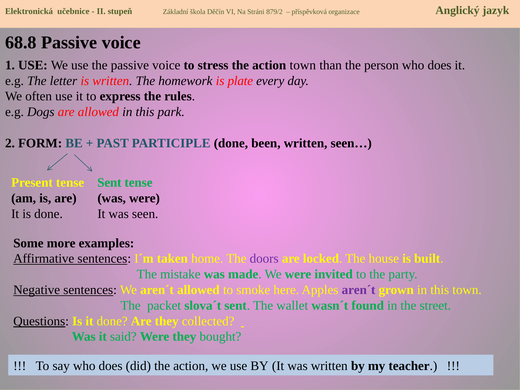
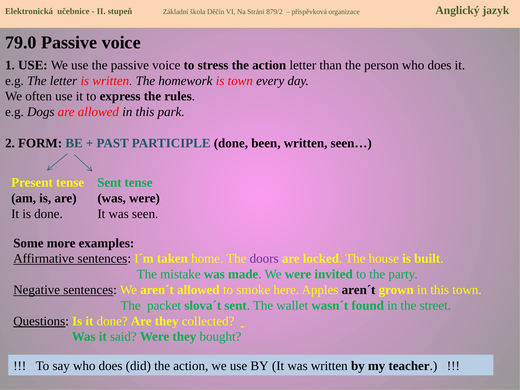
68.8: 68.8 -> 79.0
action town: town -> letter
is plate: plate -> town
aren´t at (359, 290) colour: purple -> black
